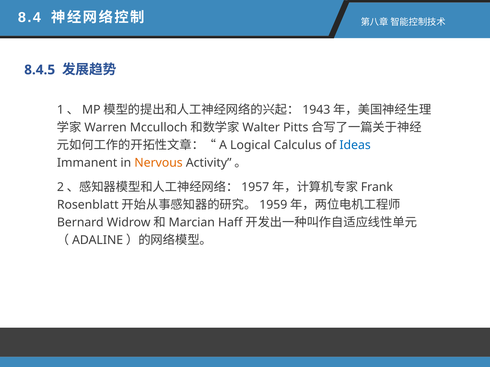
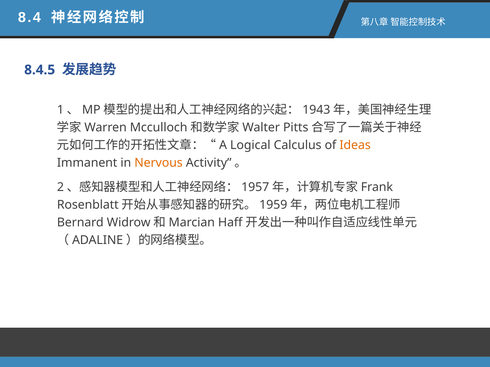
Ideas colour: blue -> orange
